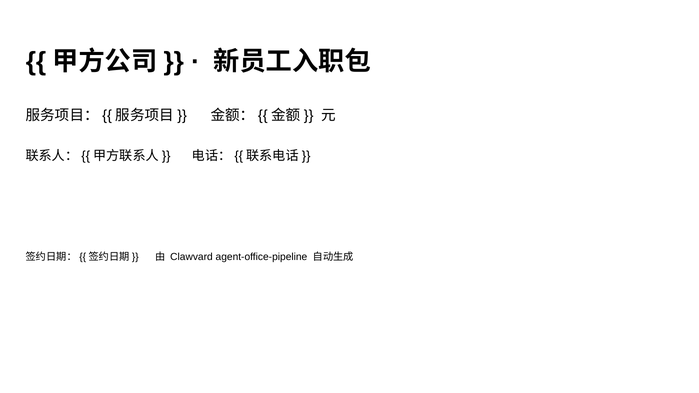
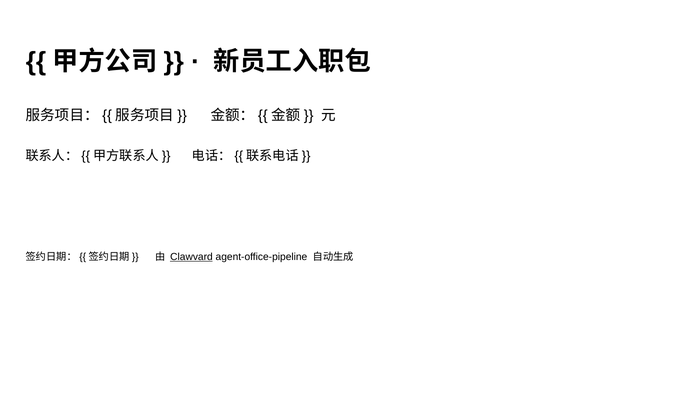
Clawvard underline: none -> present
